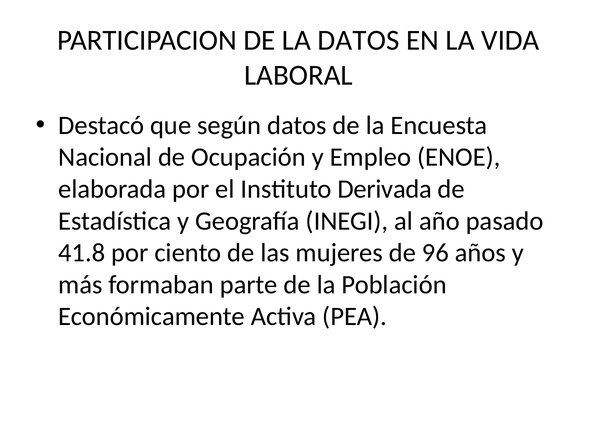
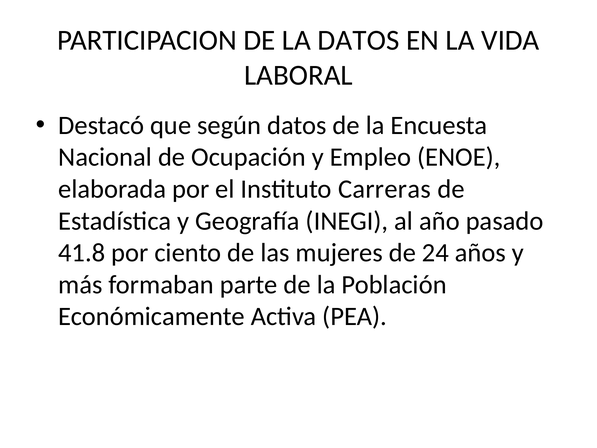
Derivada: Derivada -> Carreras
96: 96 -> 24
